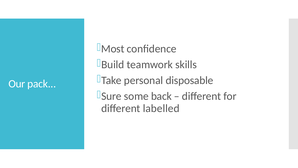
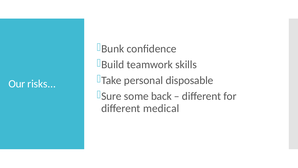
Most: Most -> Bunk
pack: pack -> risks
labelled: labelled -> medical
